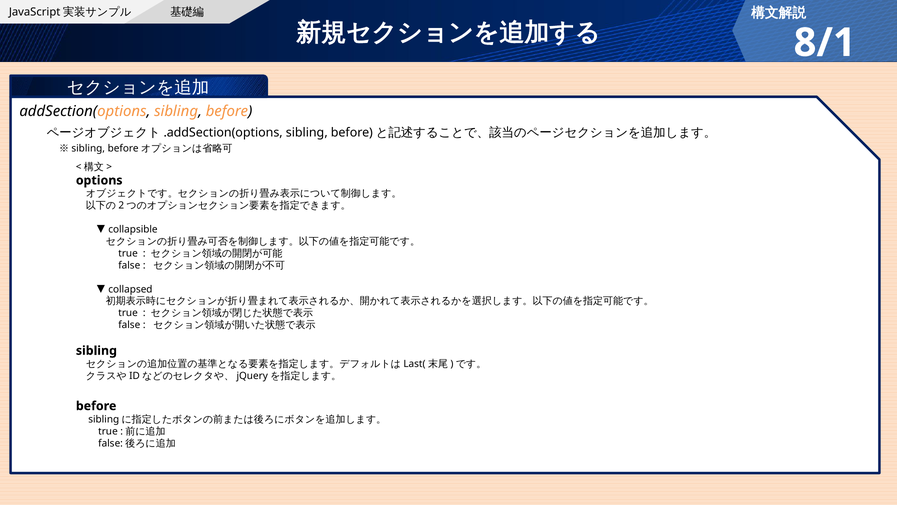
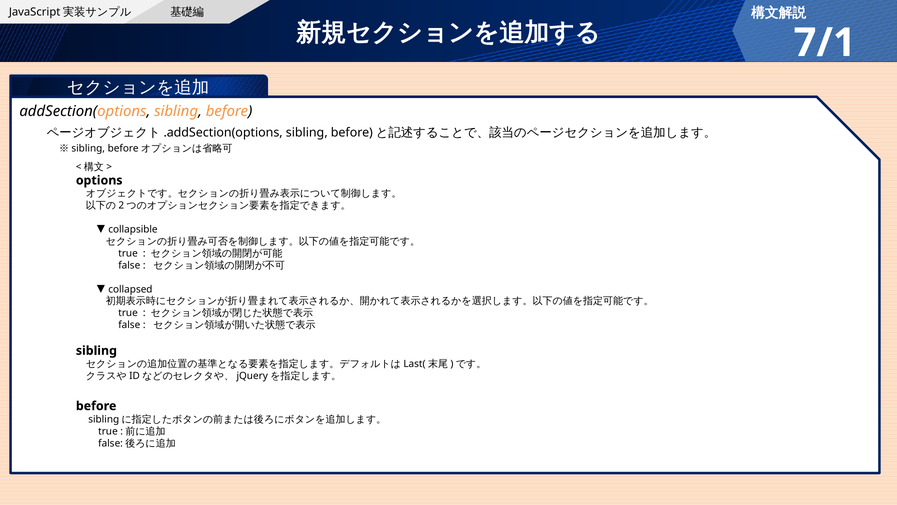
8/1: 8/1 -> 7/1
